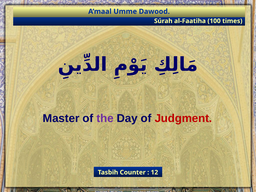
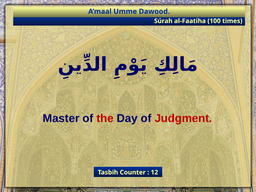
the colour: purple -> red
